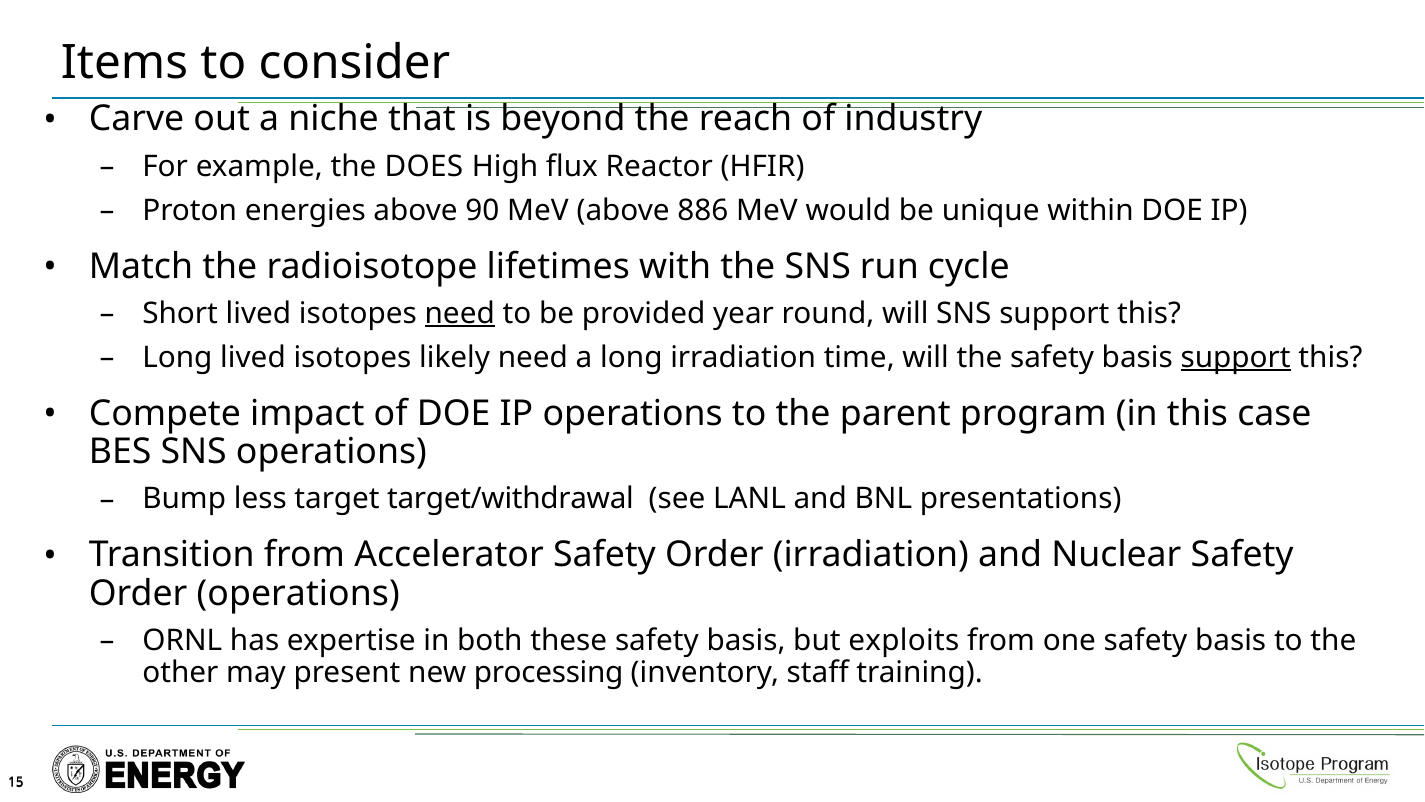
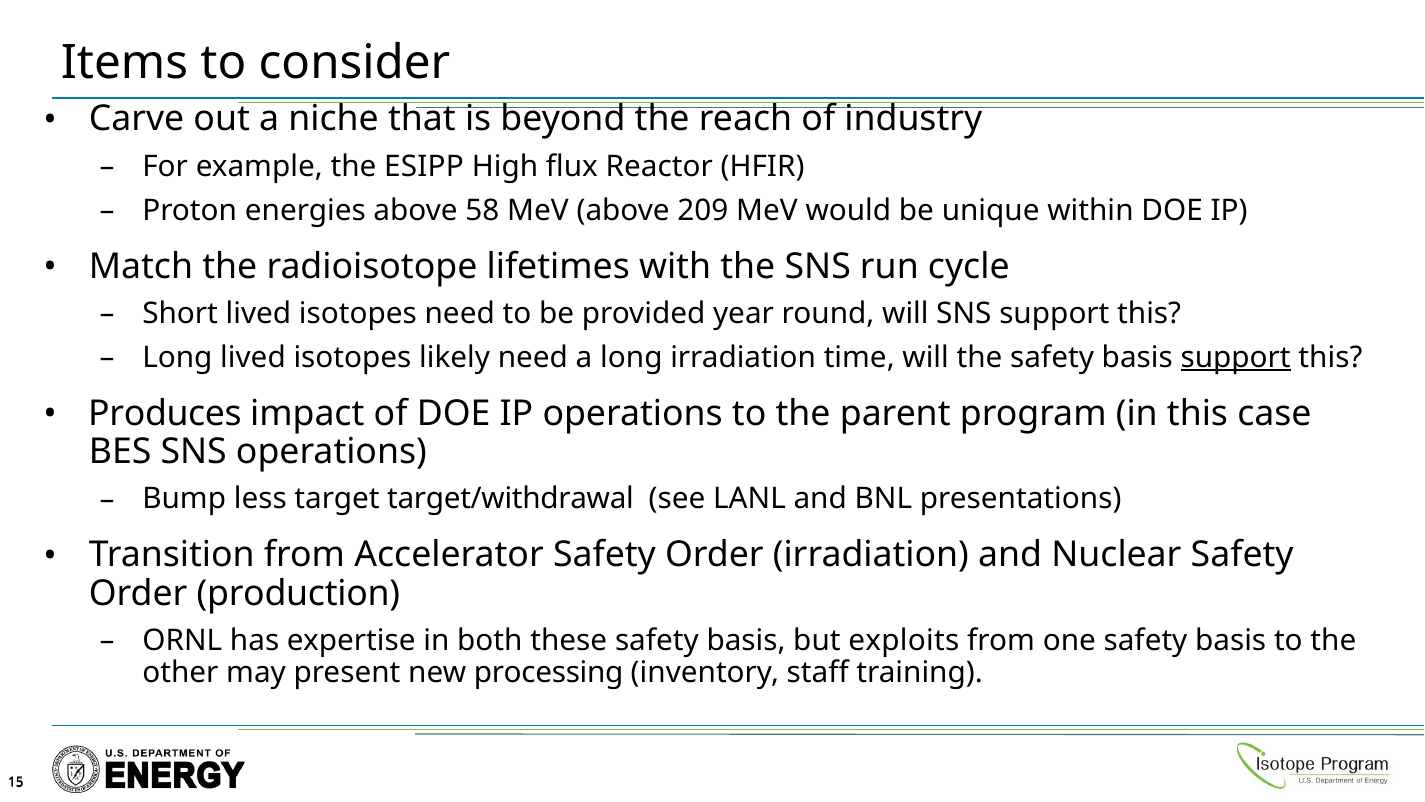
DOES: DOES -> ESIPP
90: 90 -> 58
886: 886 -> 209
need at (460, 313) underline: present -> none
Compete: Compete -> Produces
Order operations: operations -> production
